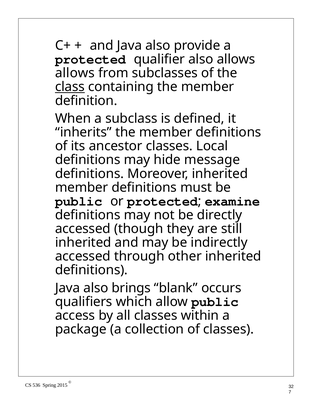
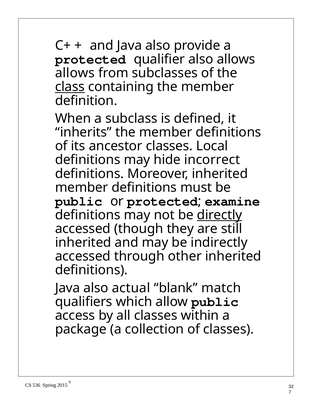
message: message -> incorrect
directly underline: none -> present
brings: brings -> actual
occurs: occurs -> match
